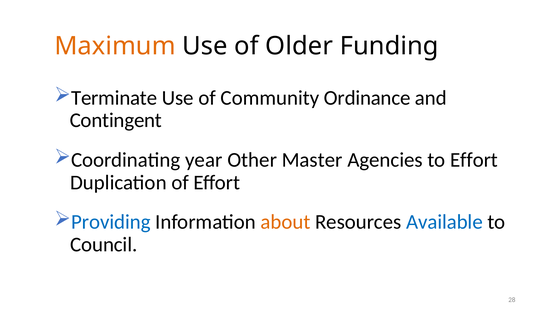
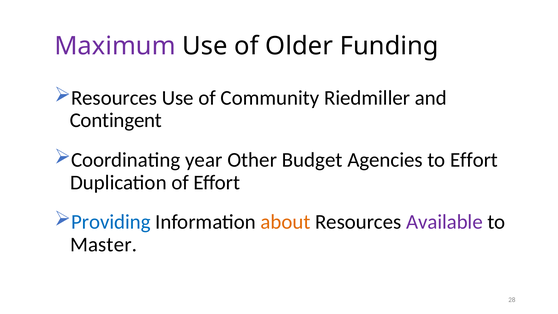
Maximum colour: orange -> purple
Terminate at (114, 98): Terminate -> Resources
Ordinance: Ordinance -> Riedmiller
Master: Master -> Budget
Available colour: blue -> purple
Council: Council -> Master
